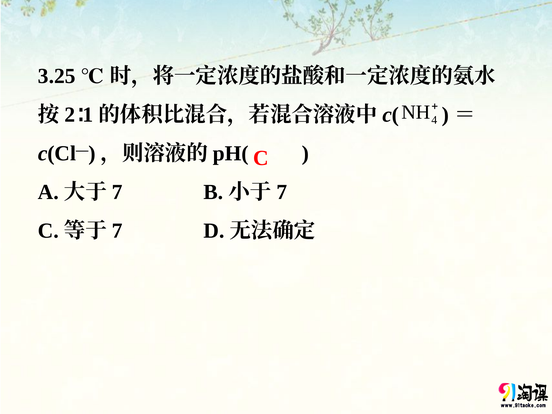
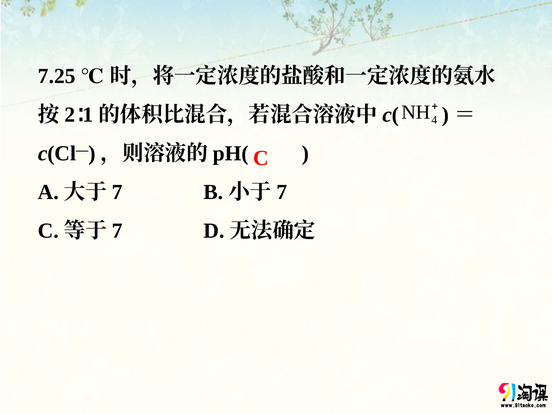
3.25: 3.25 -> 7.25
